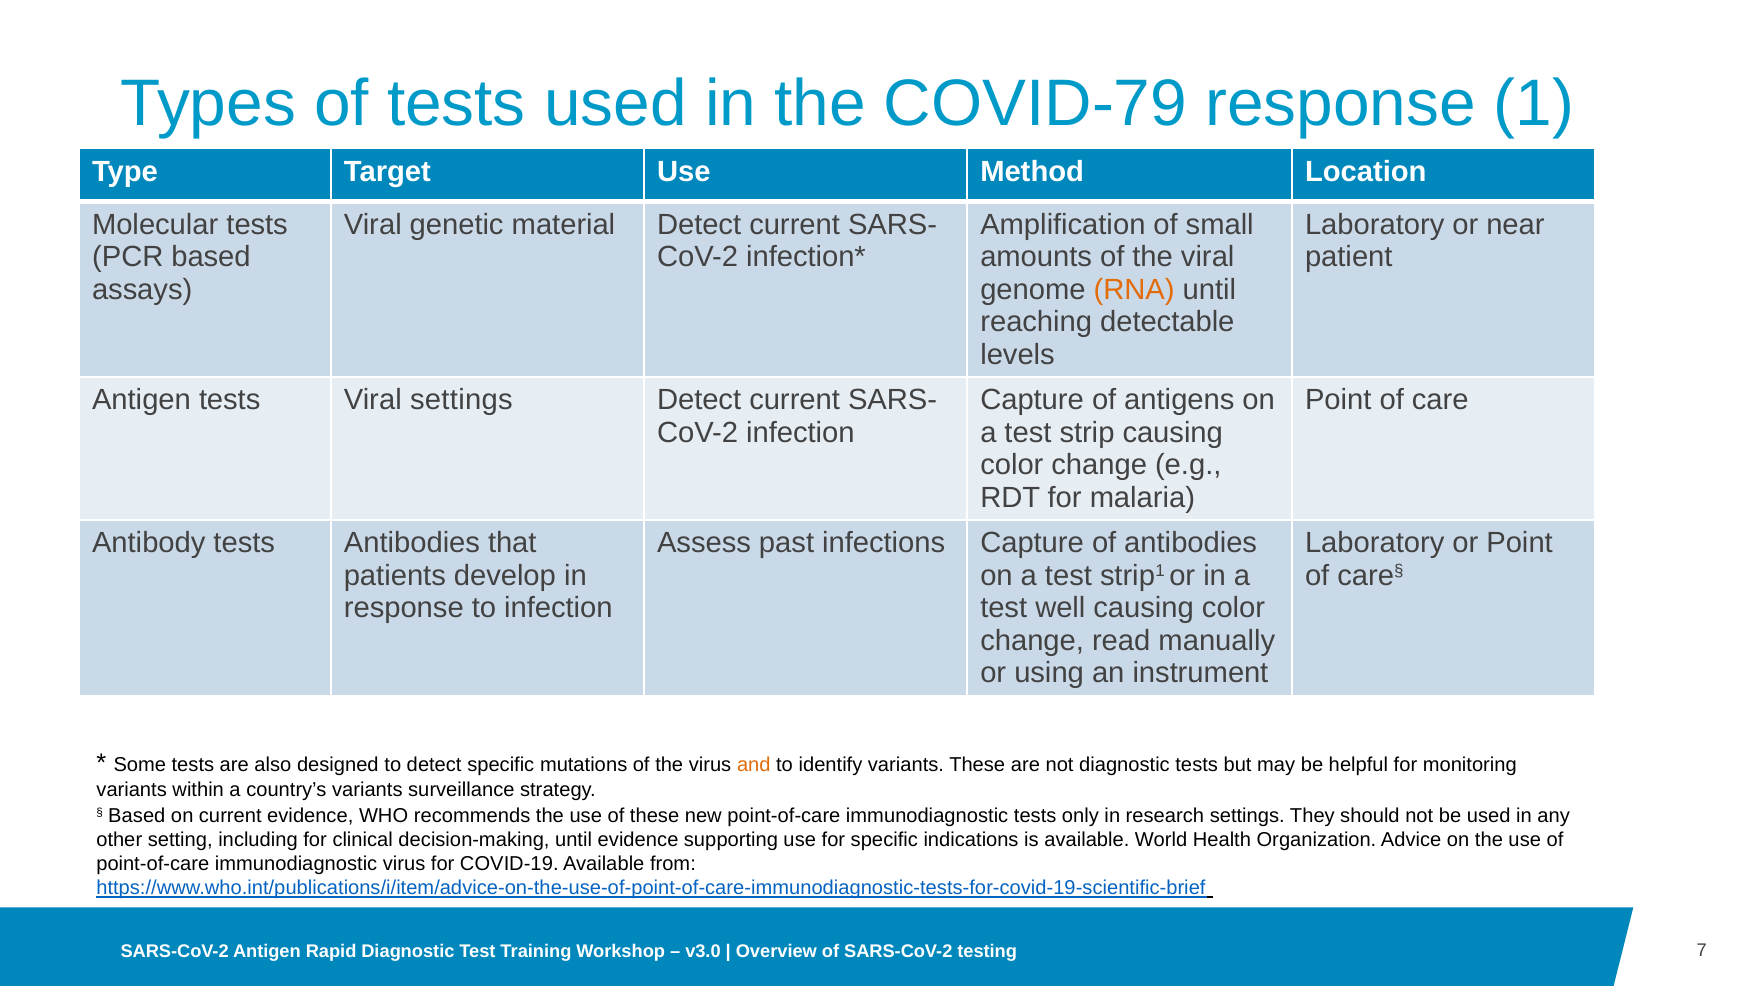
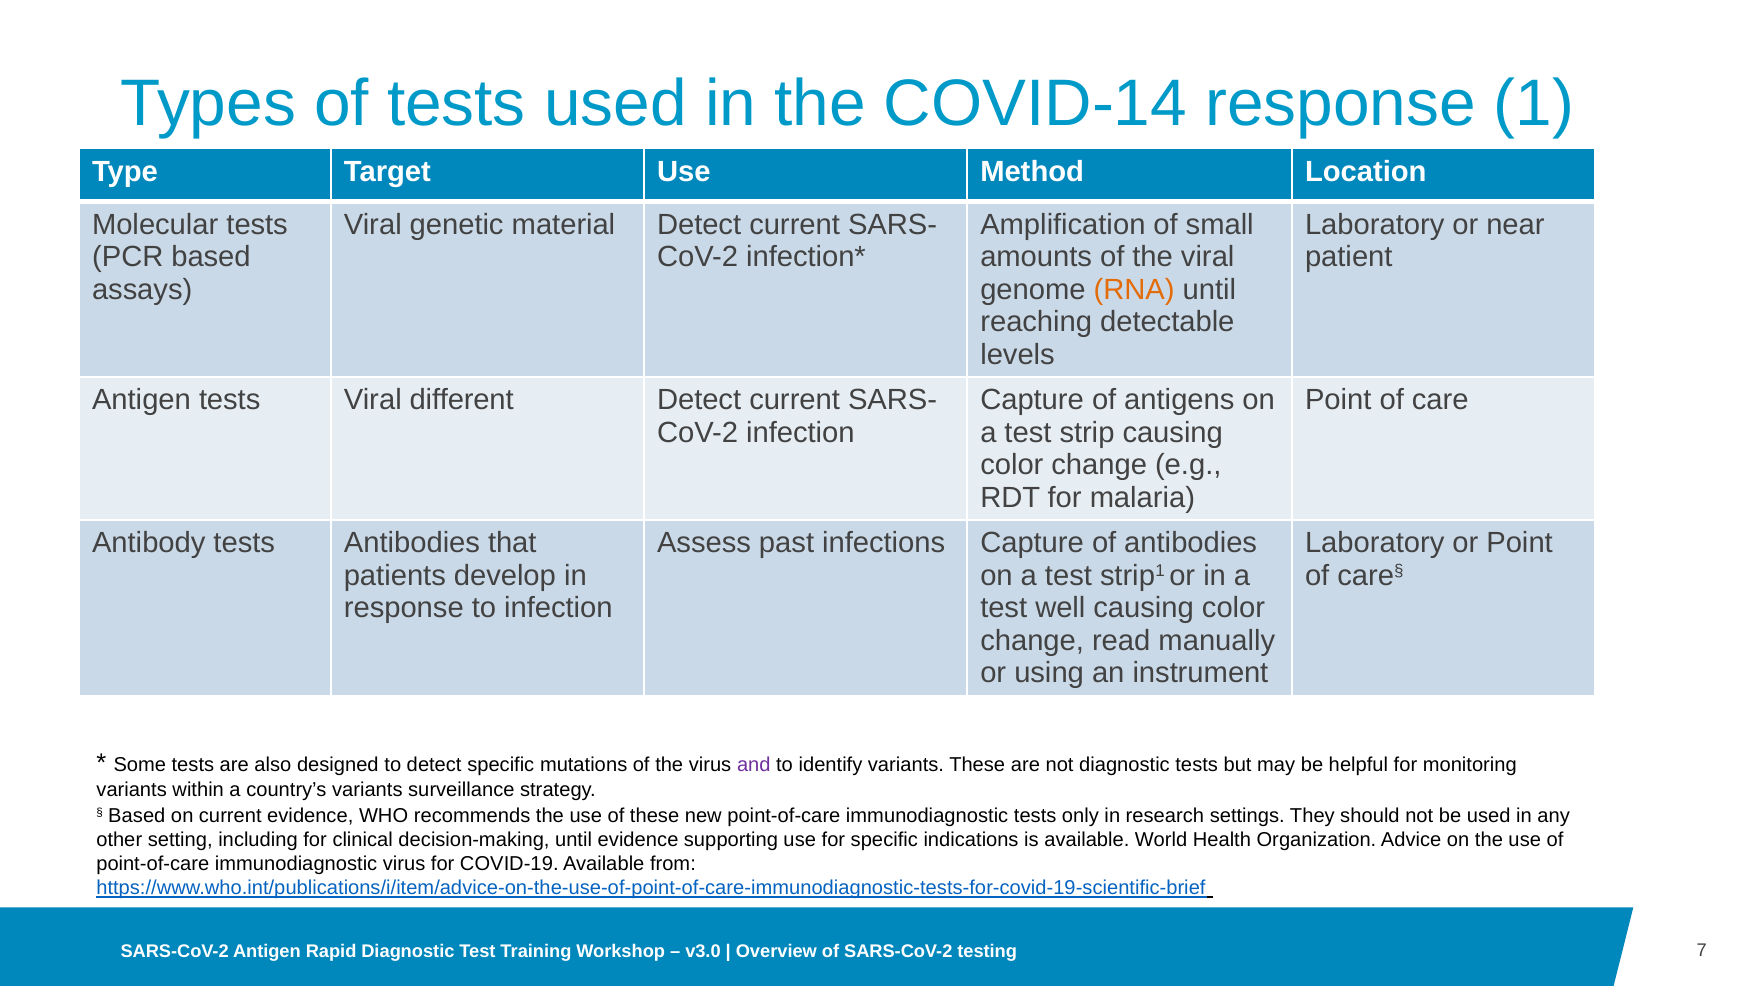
COVID-79: COVID-79 -> COVID-14
Viral settings: settings -> different
and colour: orange -> purple
